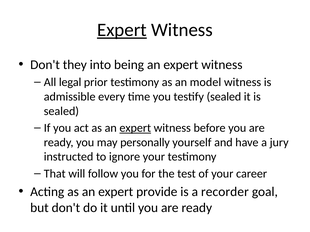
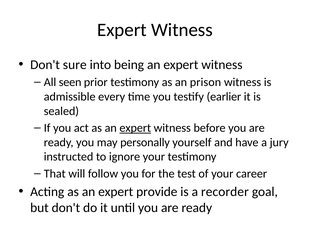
Expert at (122, 30) underline: present -> none
they: they -> sure
legal: legal -> seen
model: model -> prison
testify sealed: sealed -> earlier
